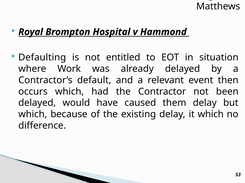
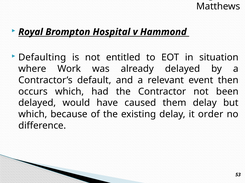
it which: which -> order
